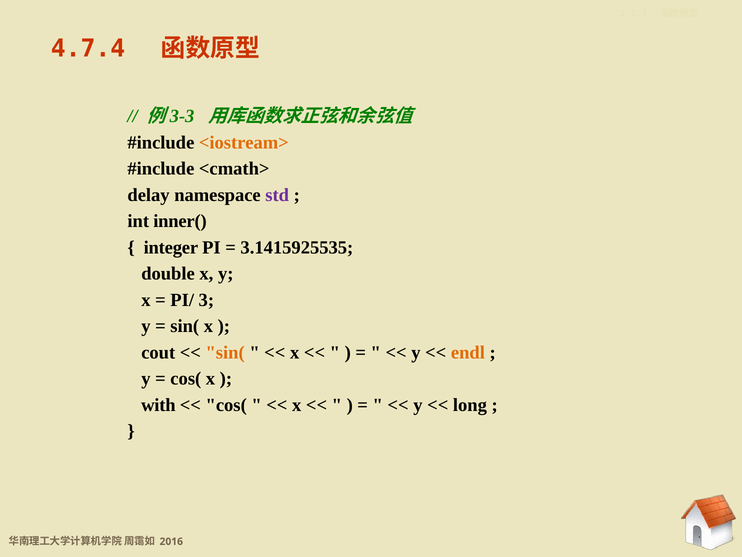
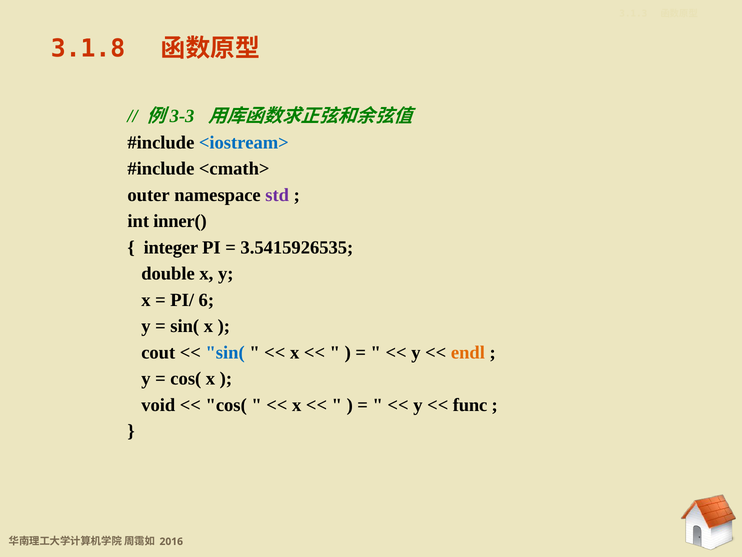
4.7.4: 4.7.4 -> 3.1.8
<iostream> colour: orange -> blue
delay: delay -> outer
3.1415925535: 3.1415925535 -> 3.5415926535
3: 3 -> 6
sin( at (225, 352) colour: orange -> blue
with: with -> void
long: long -> func
